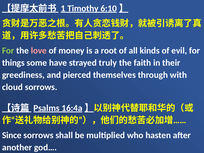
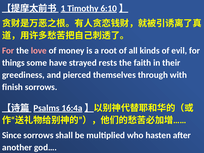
For at (8, 51) colour: light green -> pink
truly: truly -> rests
cloud: cloud -> finish
